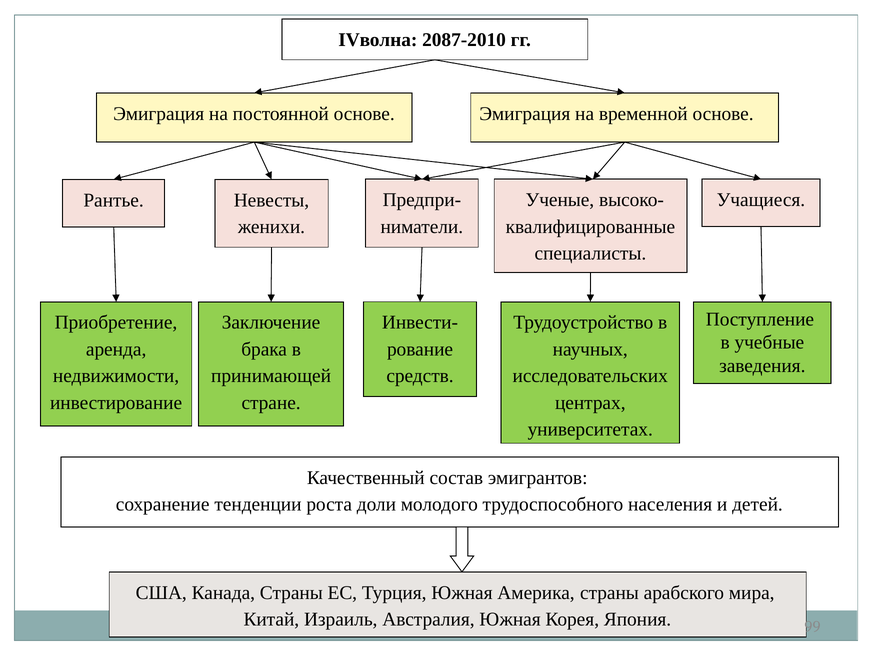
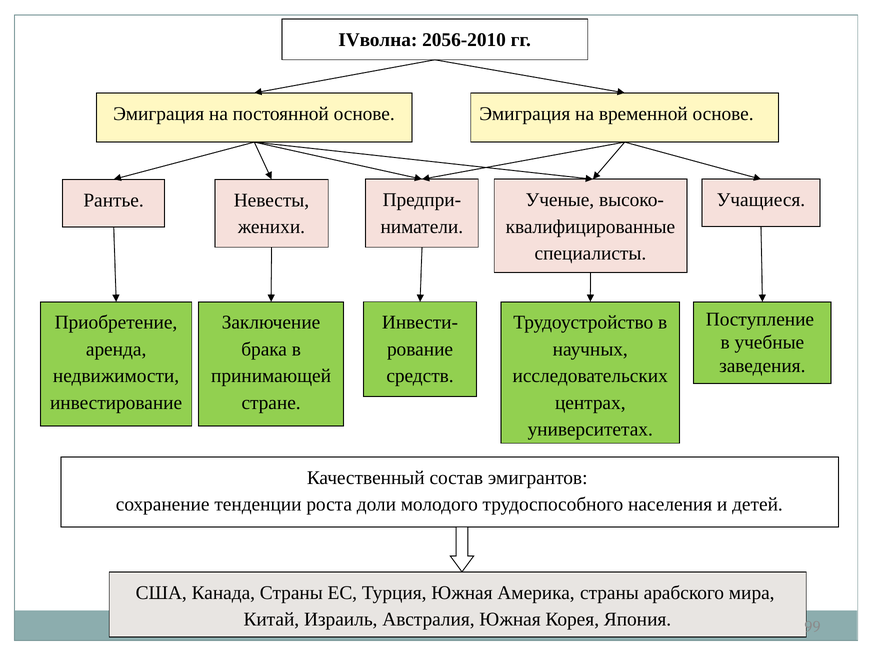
2087-2010: 2087-2010 -> 2056-2010
